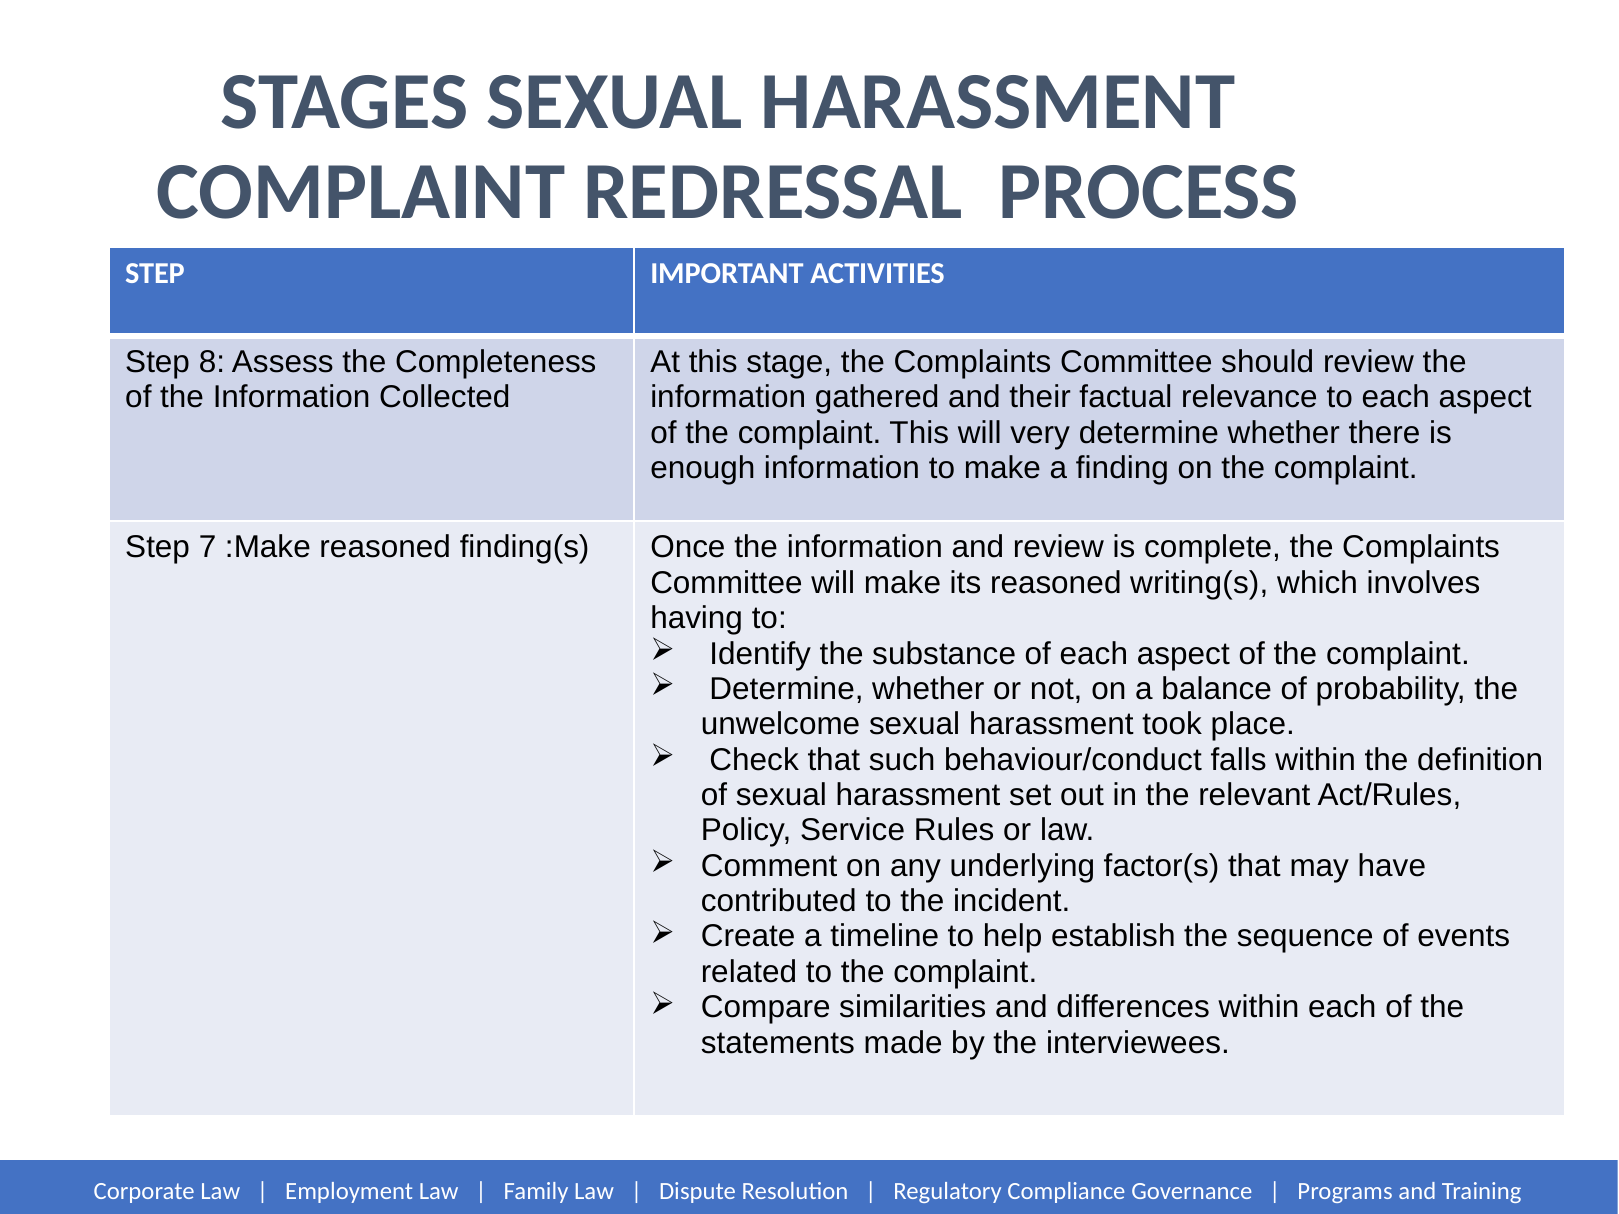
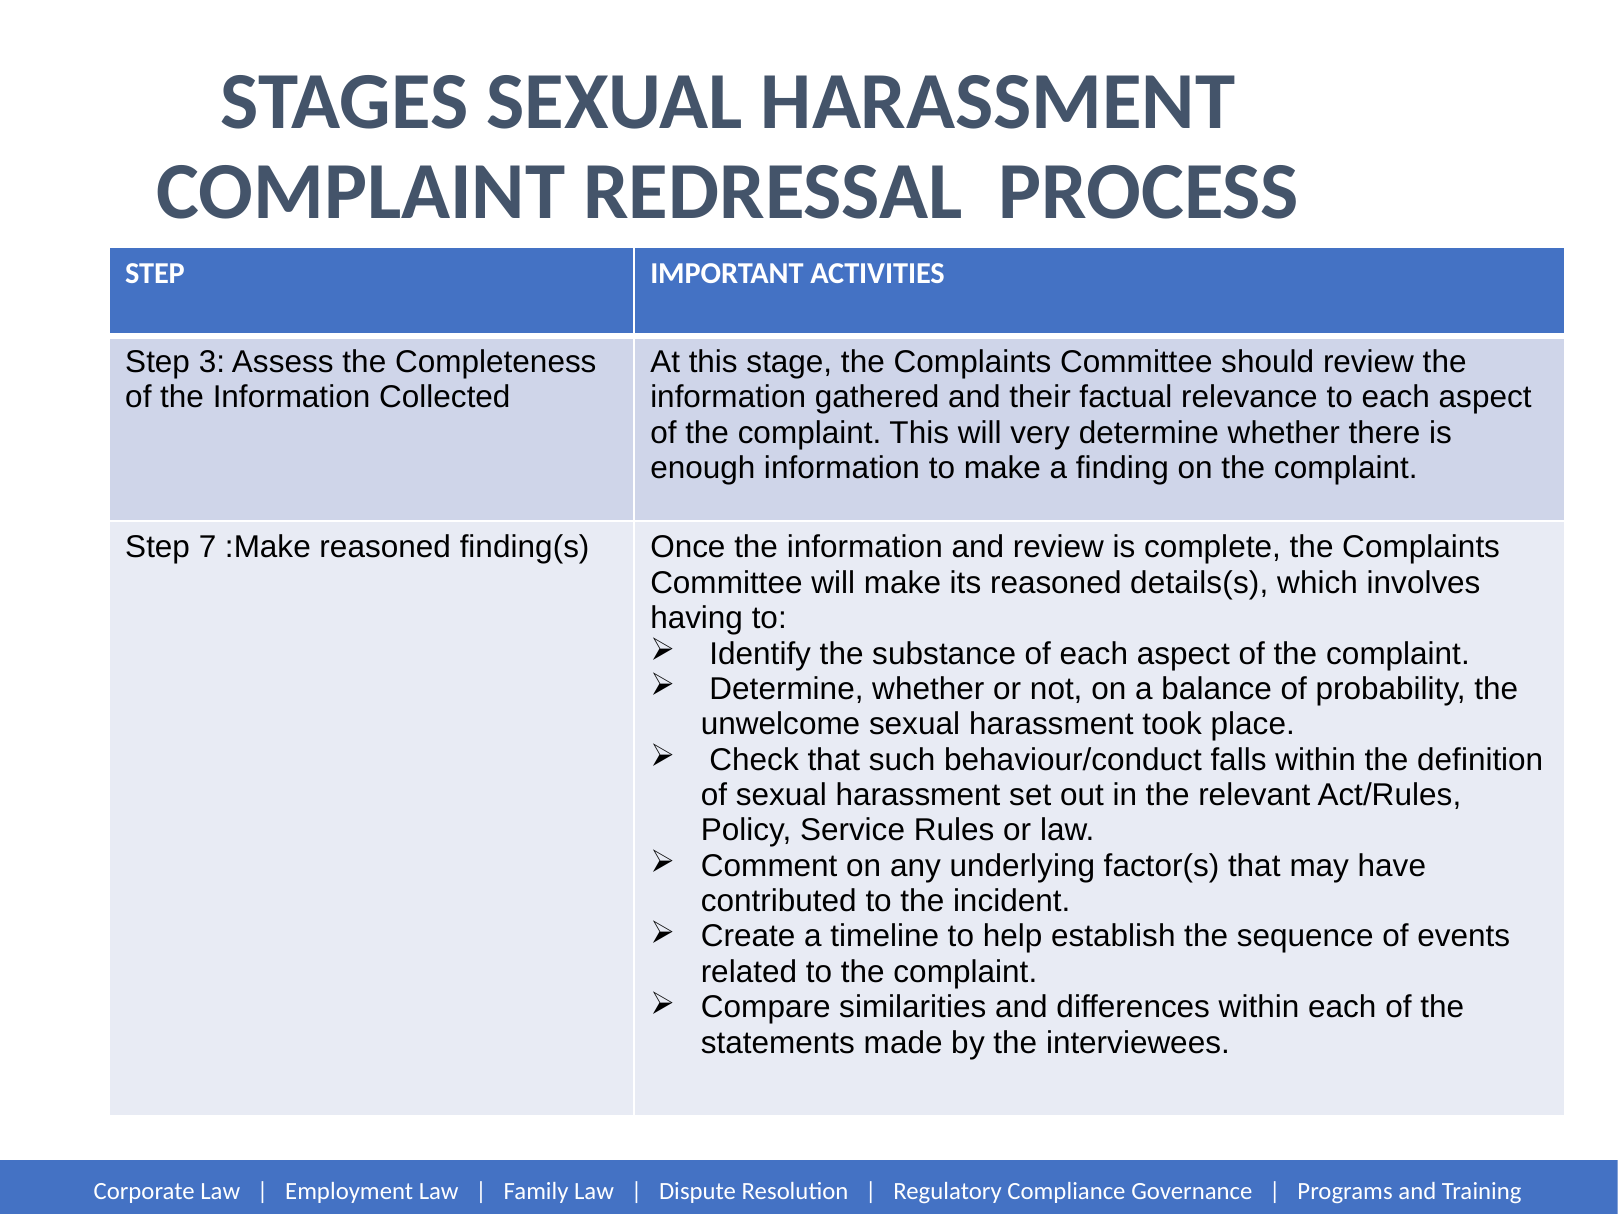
8: 8 -> 3
writing(s: writing(s -> details(s
